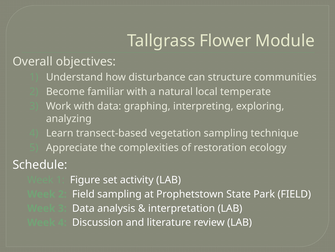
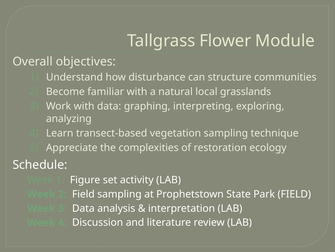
temperate: temperate -> grasslands
